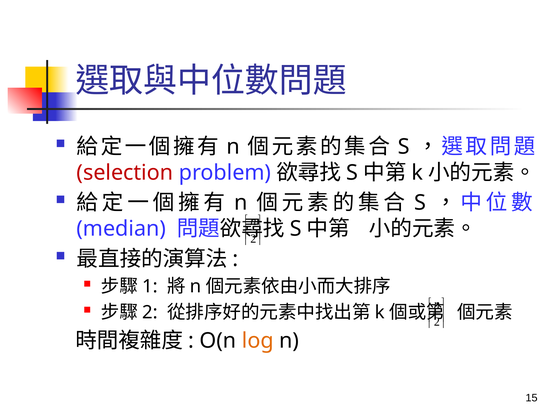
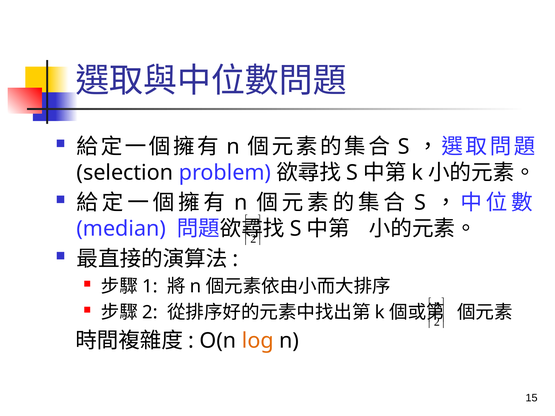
selection colour: red -> black
